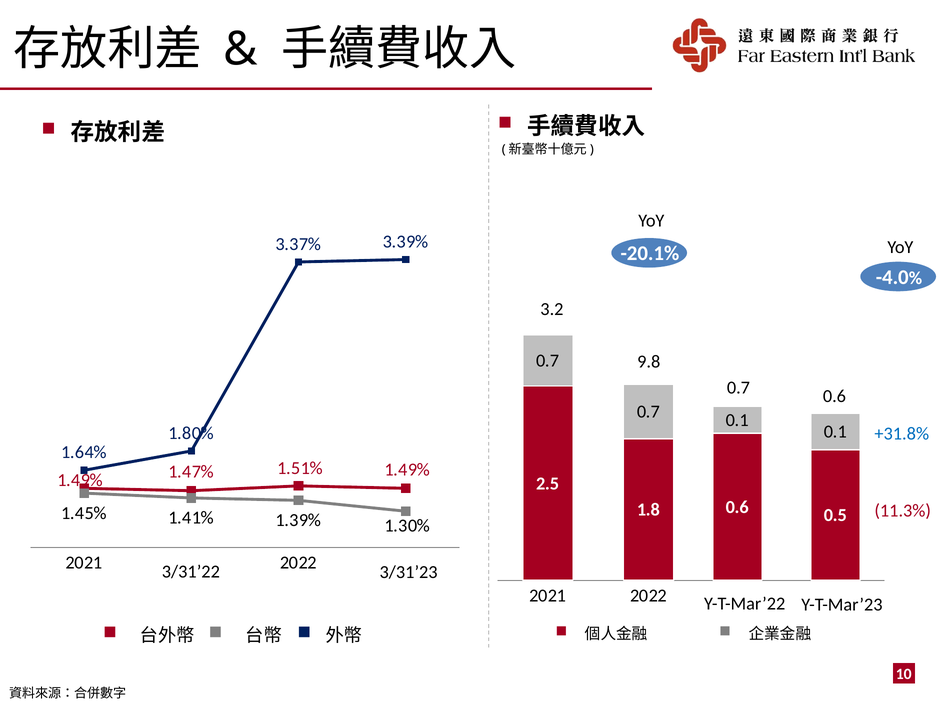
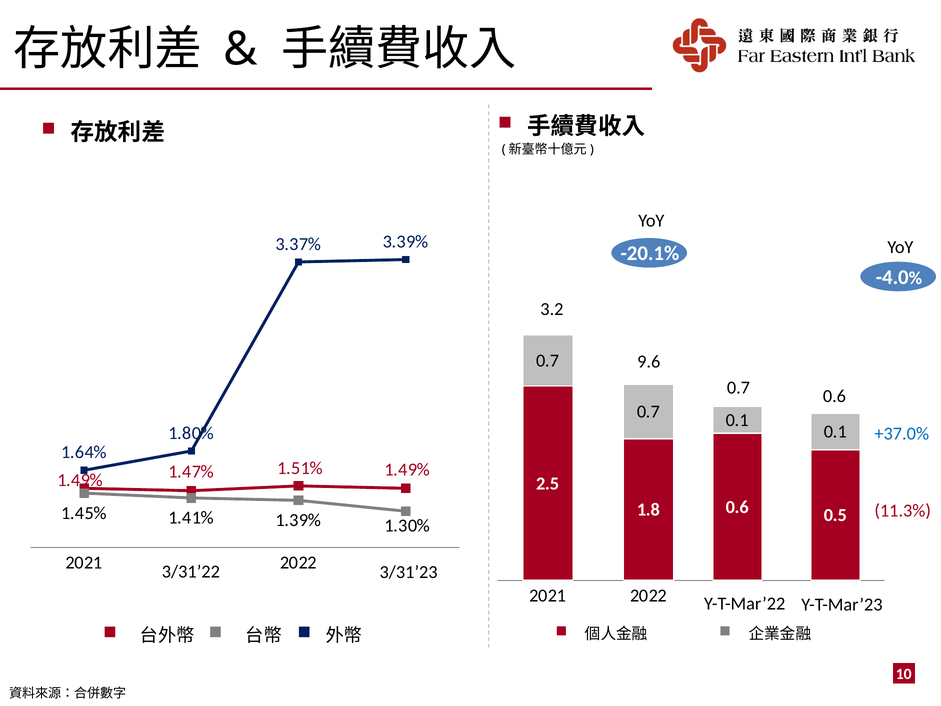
9.8: 9.8 -> 9.6
+31.8%: +31.8% -> +37.0%
